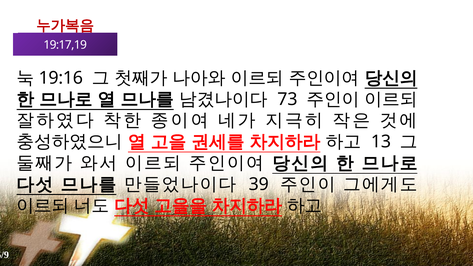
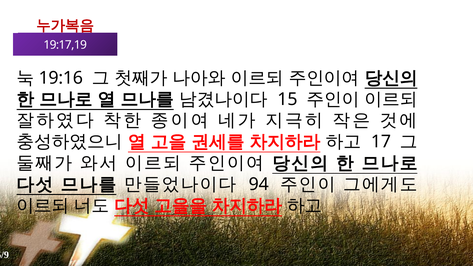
73: 73 -> 15
13: 13 -> 17
39: 39 -> 94
